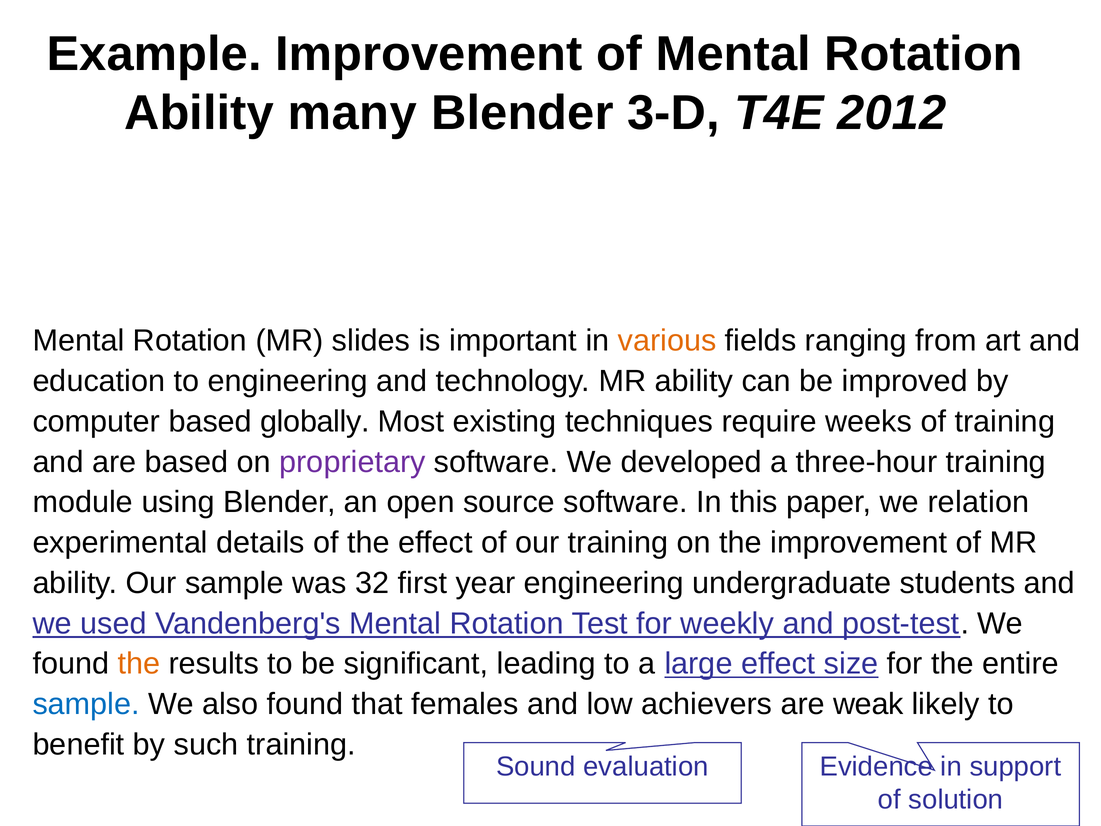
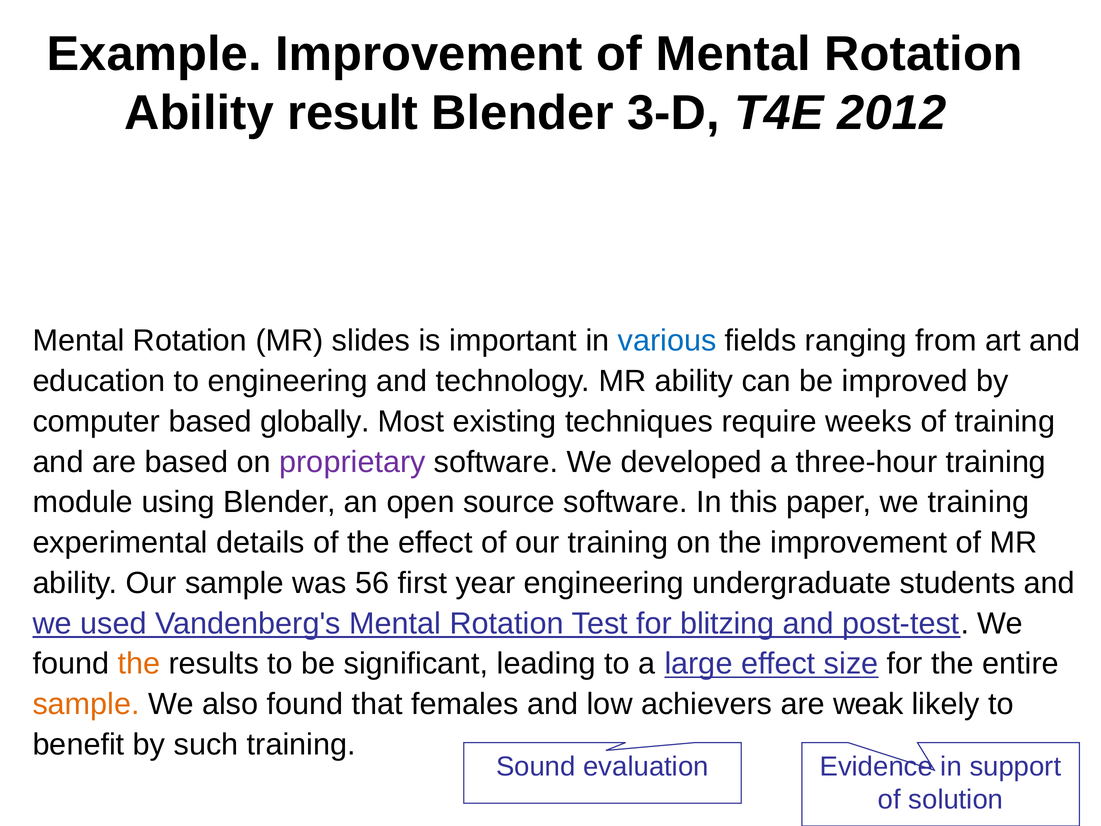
many: many -> result
various colour: orange -> blue
we relation: relation -> training
32: 32 -> 56
weekly: weekly -> blitzing
sample at (86, 704) colour: blue -> orange
